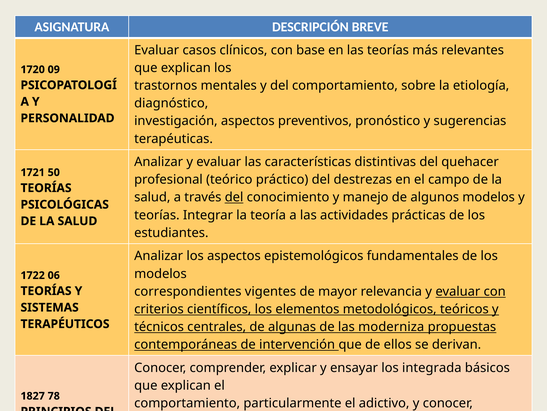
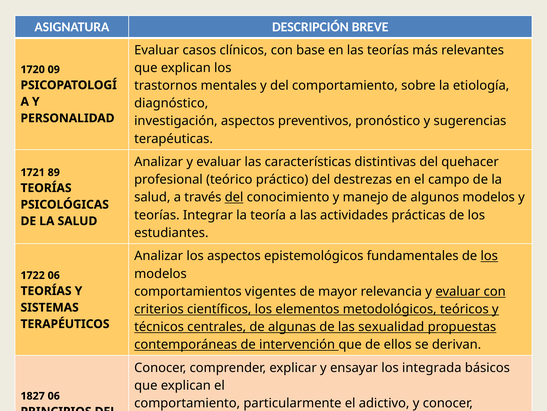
50: 50 -> 89
los at (489, 256) underline: none -> present
correspondientes: correspondientes -> comportamientos
moderniza: moderniza -> sexualidad
1827 78: 78 -> 06
